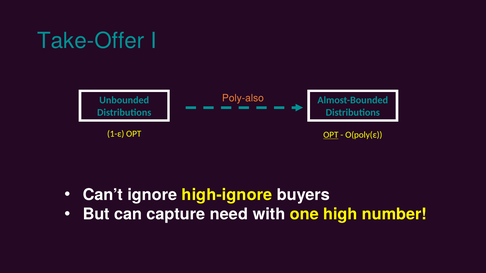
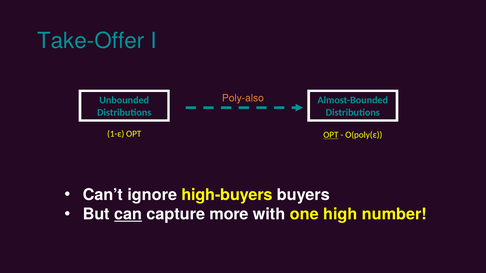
high-ignore: high-ignore -> high-buyers
can underline: none -> present
need: need -> more
